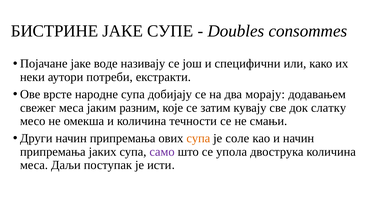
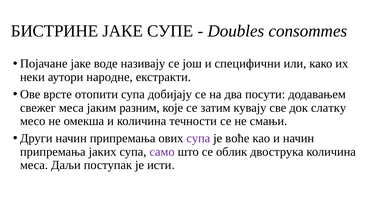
потреби: потреби -> народне
народне: народне -> отопити
морају: морају -> посути
супа at (198, 138) colour: orange -> purple
соле: соле -> воће
упола: упола -> облик
